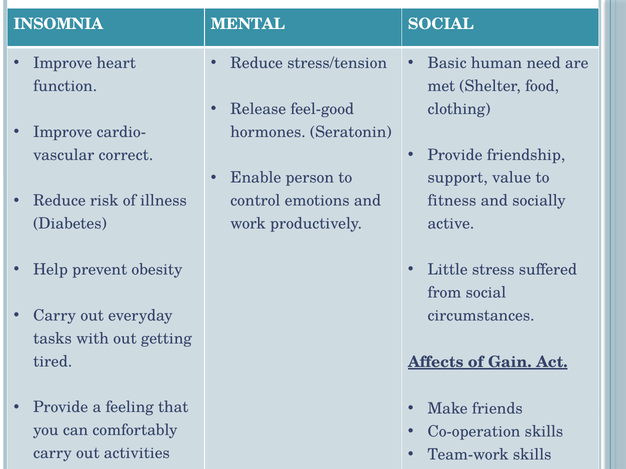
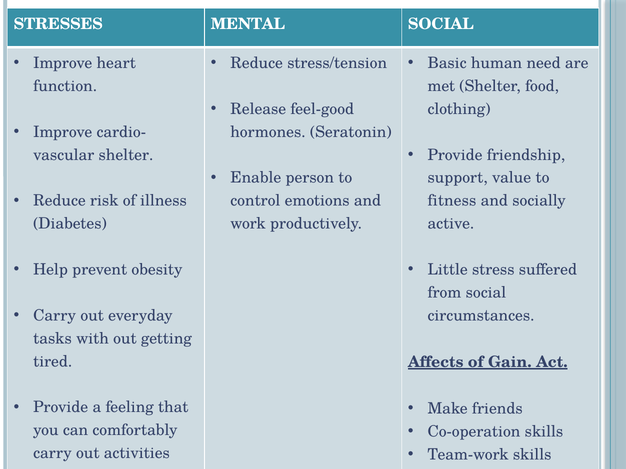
INSOMNIA: INSOMNIA -> STRESSES
correct at (126, 155): correct -> shelter
